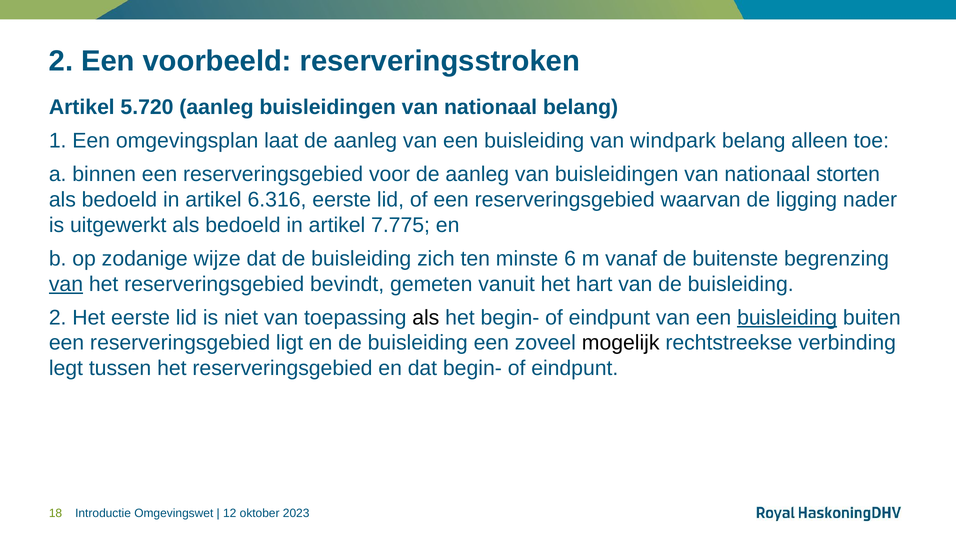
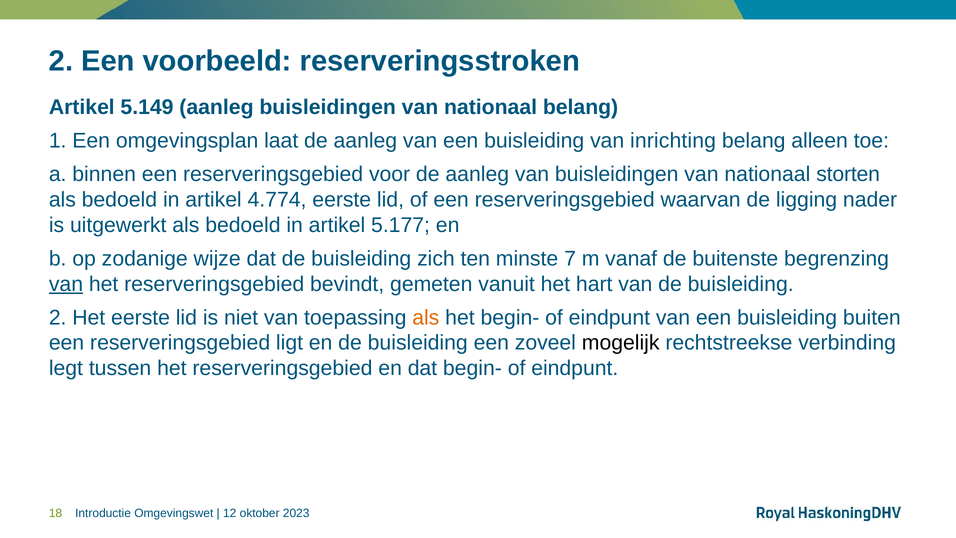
5.720: 5.720 -> 5.149
windpark: windpark -> inrichting
6.316: 6.316 -> 4.774
7.775: 7.775 -> 5.177
6: 6 -> 7
als at (426, 317) colour: black -> orange
buisleiding at (787, 317) underline: present -> none
